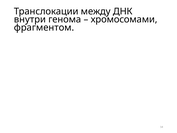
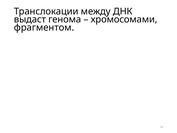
внутри: внутри -> выдаст
